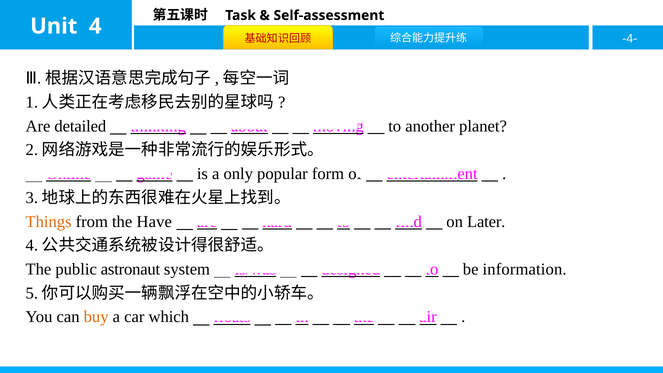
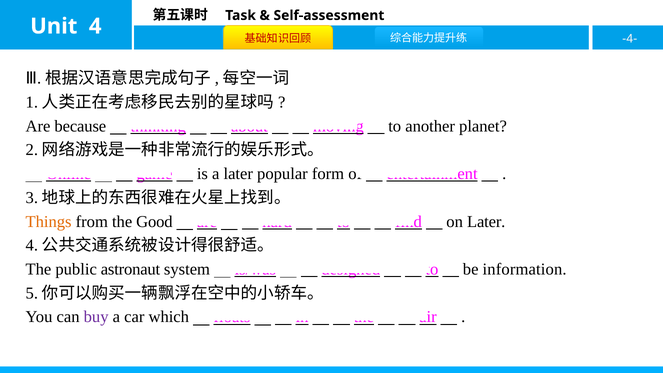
detailed: detailed -> because
a only: only -> later
Have: Have -> Good
buy colour: orange -> purple
